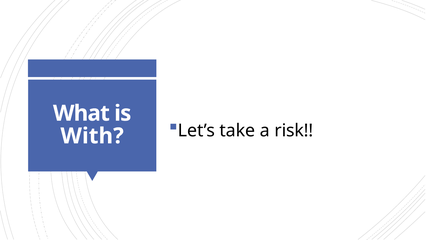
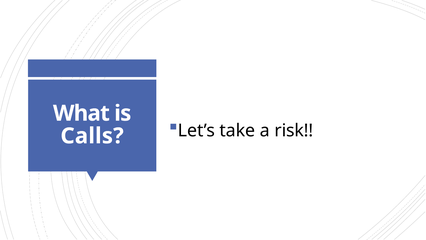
With: With -> Calls
